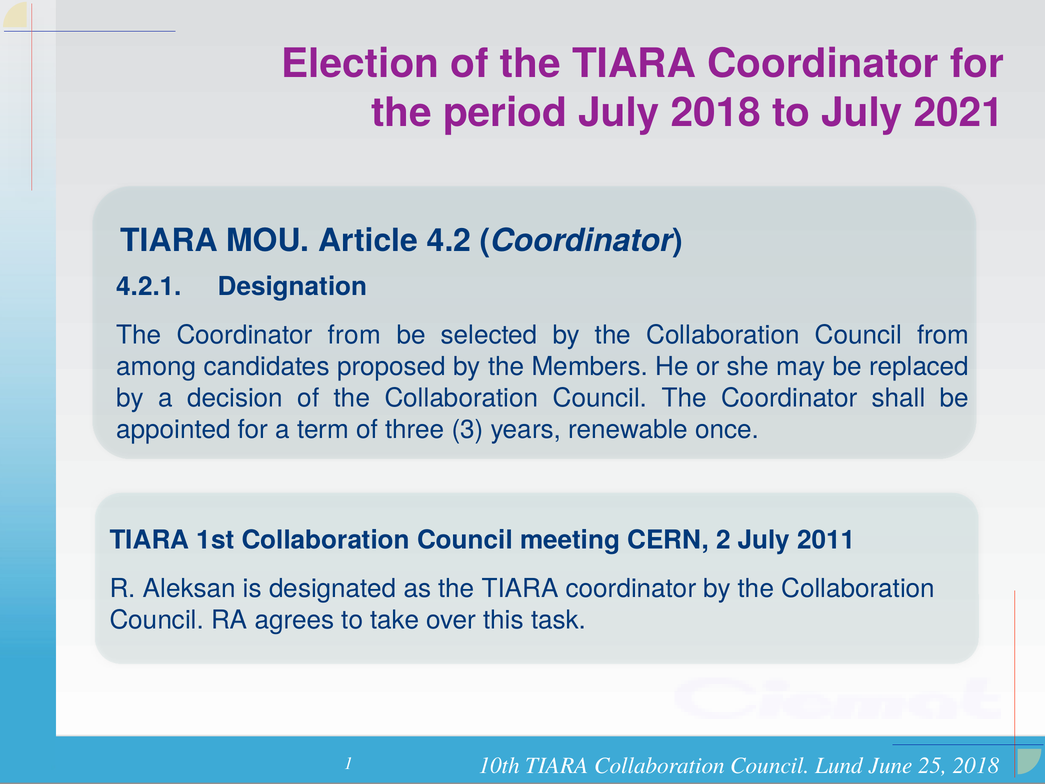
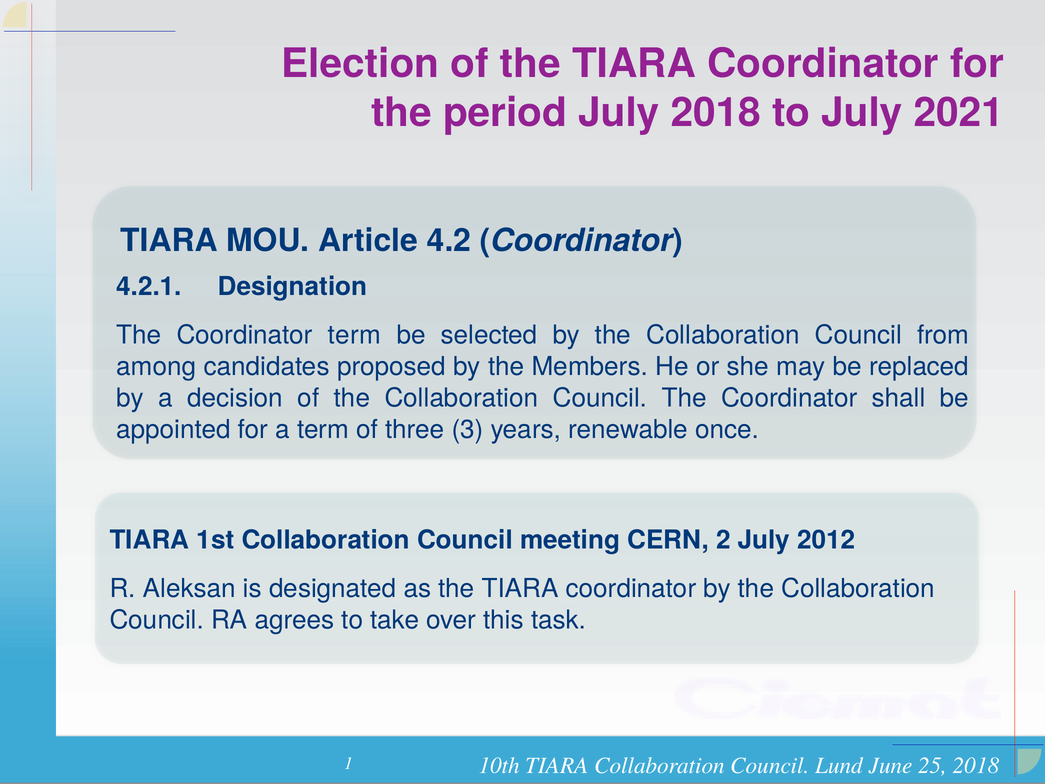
Coordinator from: from -> term
2011: 2011 -> 2012
